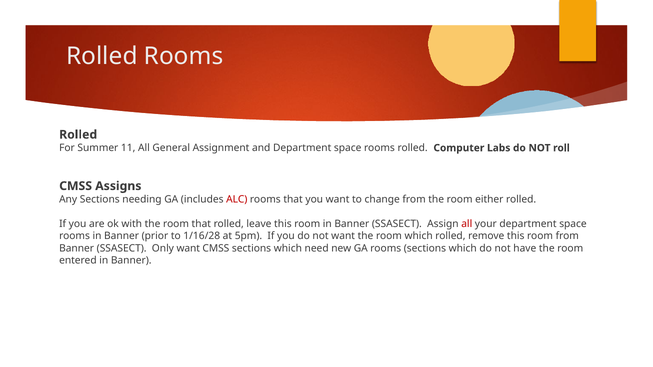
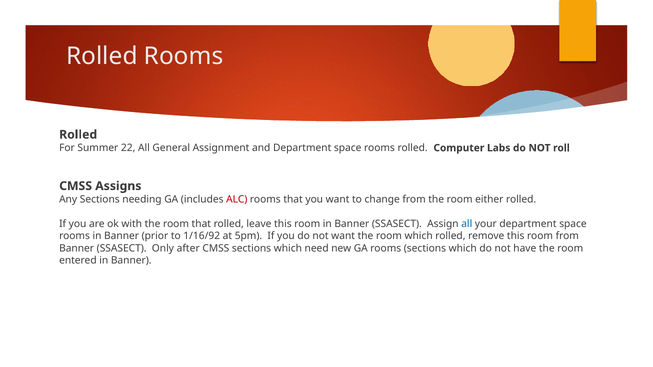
11: 11 -> 22
all at (467, 224) colour: red -> blue
1/16/28: 1/16/28 -> 1/16/92
Only want: want -> after
